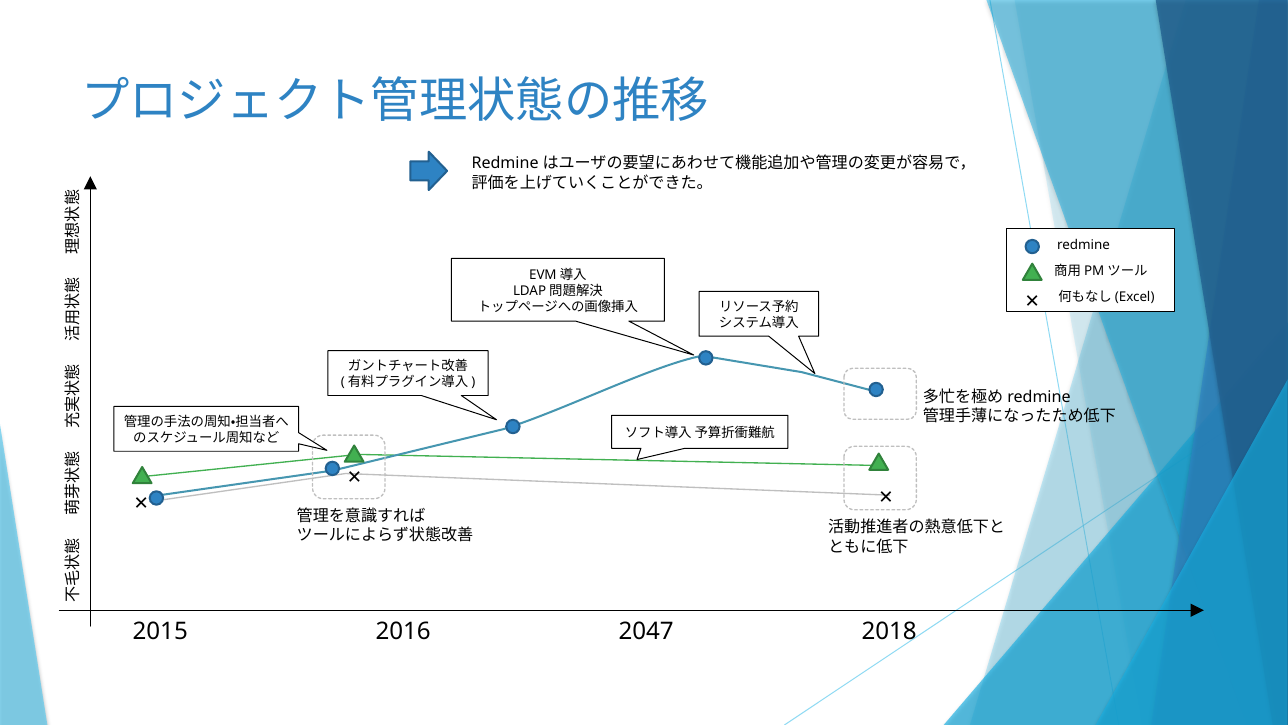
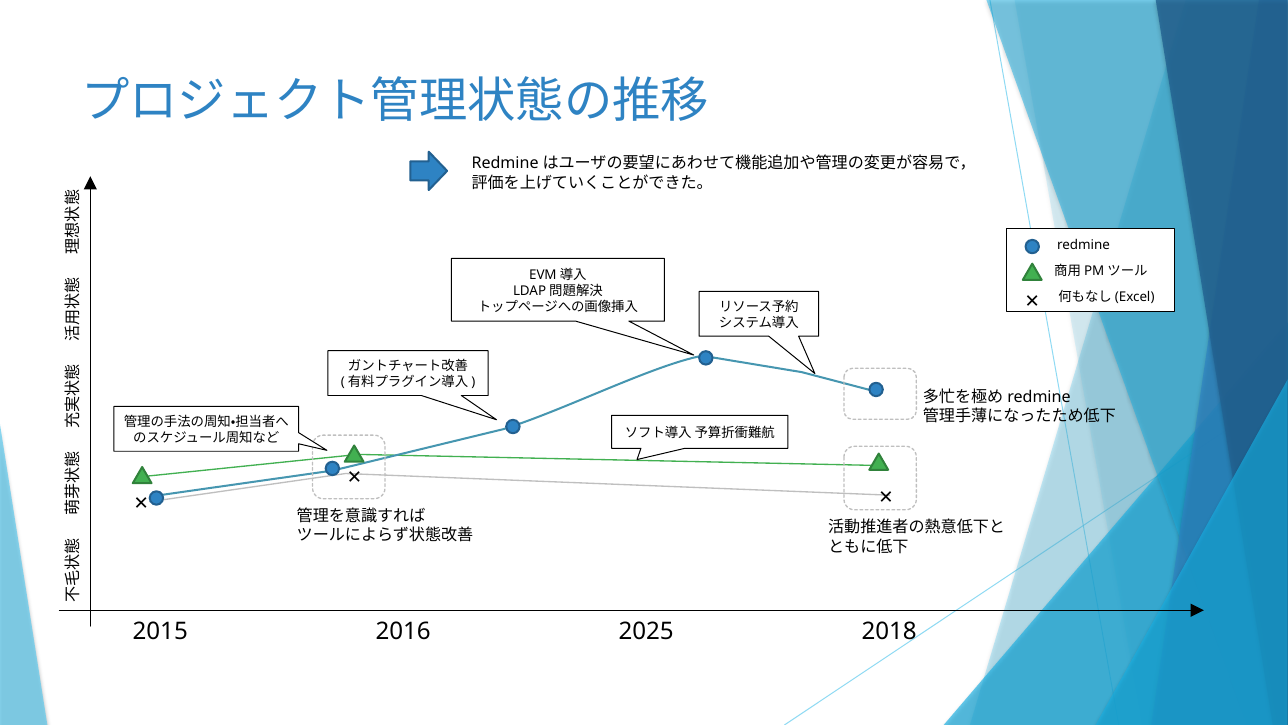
2047: 2047 -> 2025
